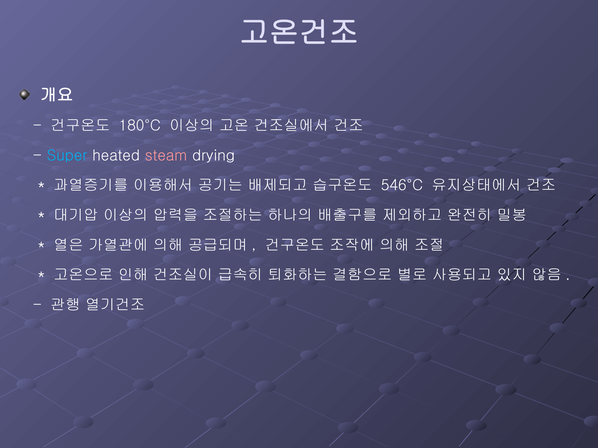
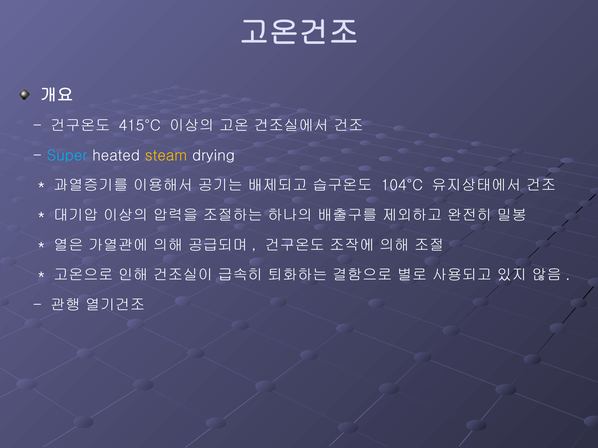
180°C: 180°C -> 415°C
steam colour: pink -> yellow
546°C: 546°C -> 104°C
